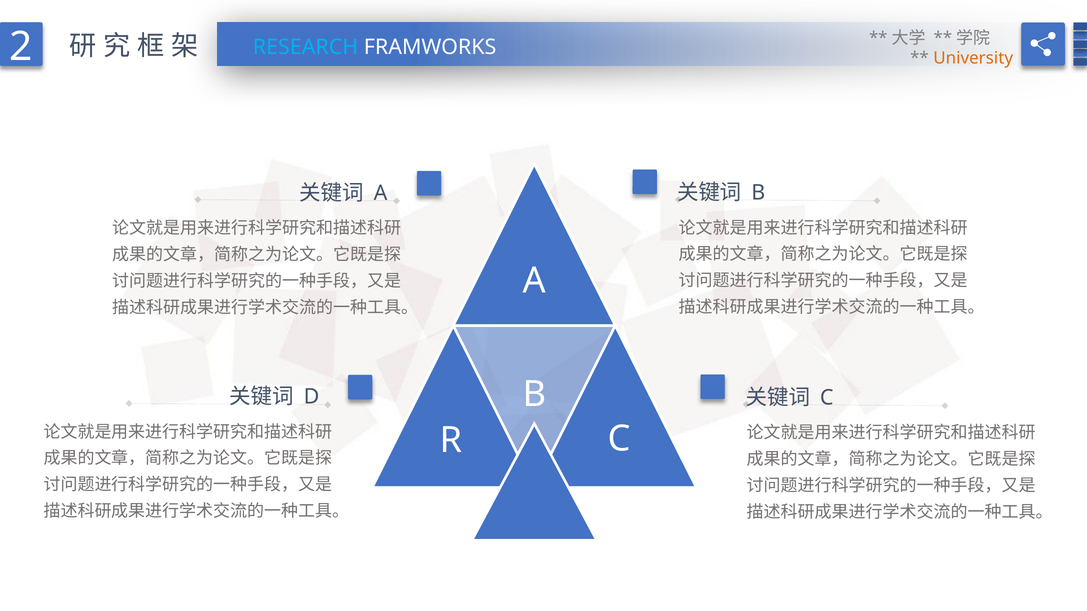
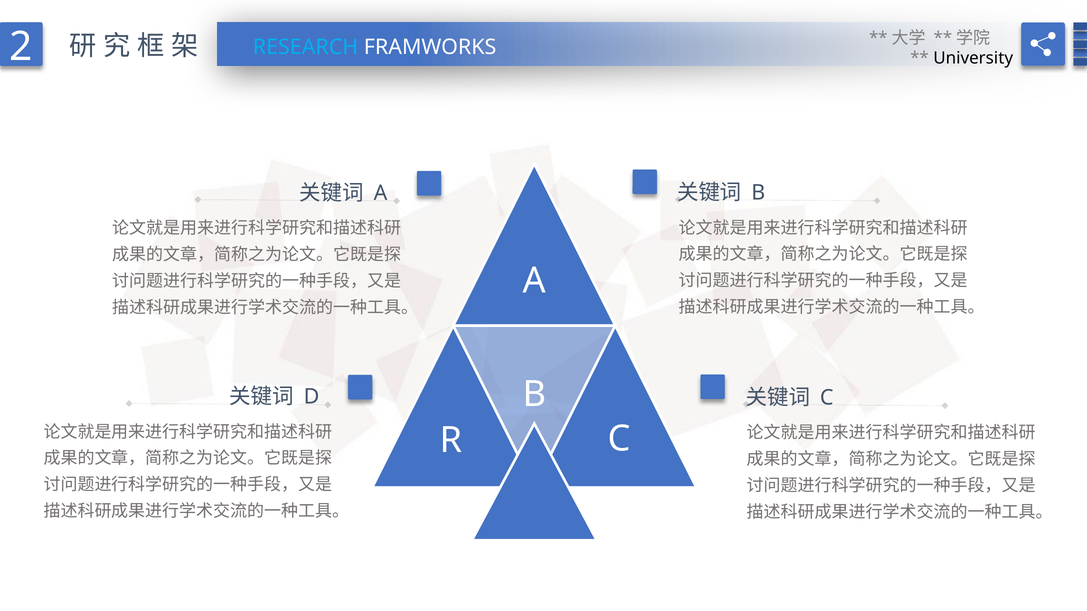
University colour: orange -> black
